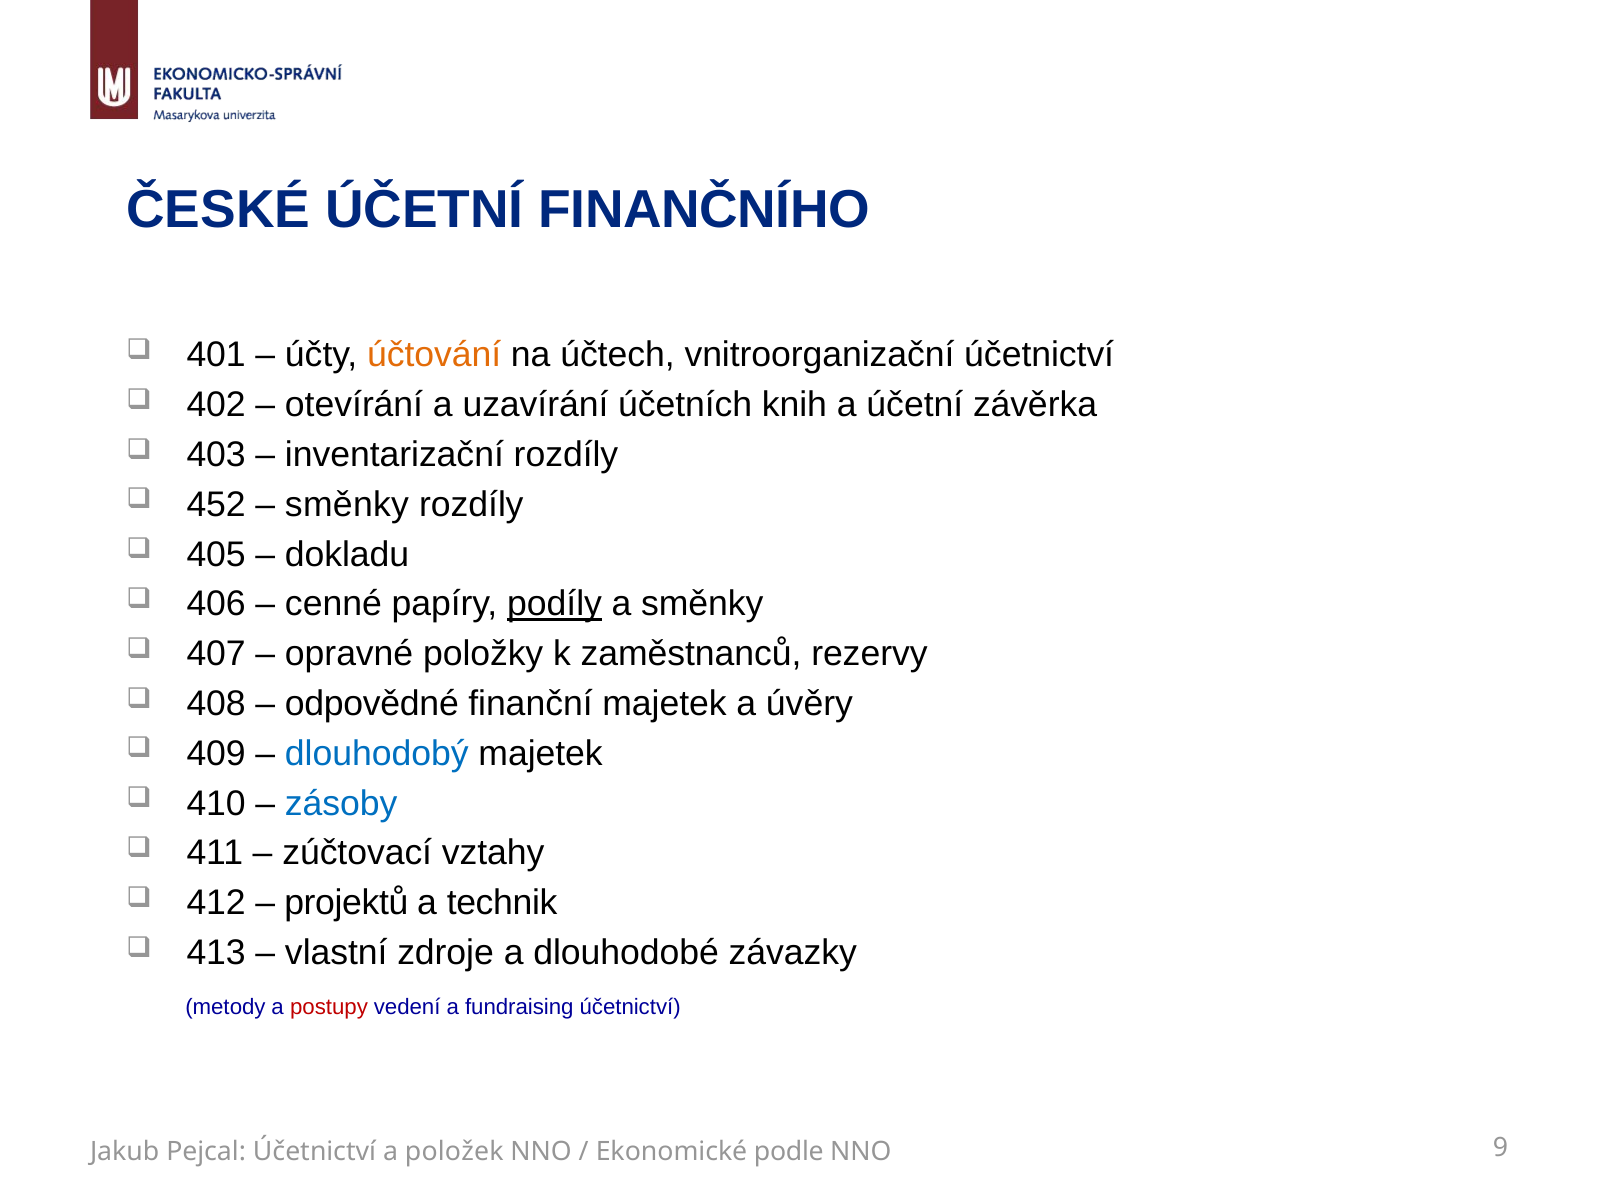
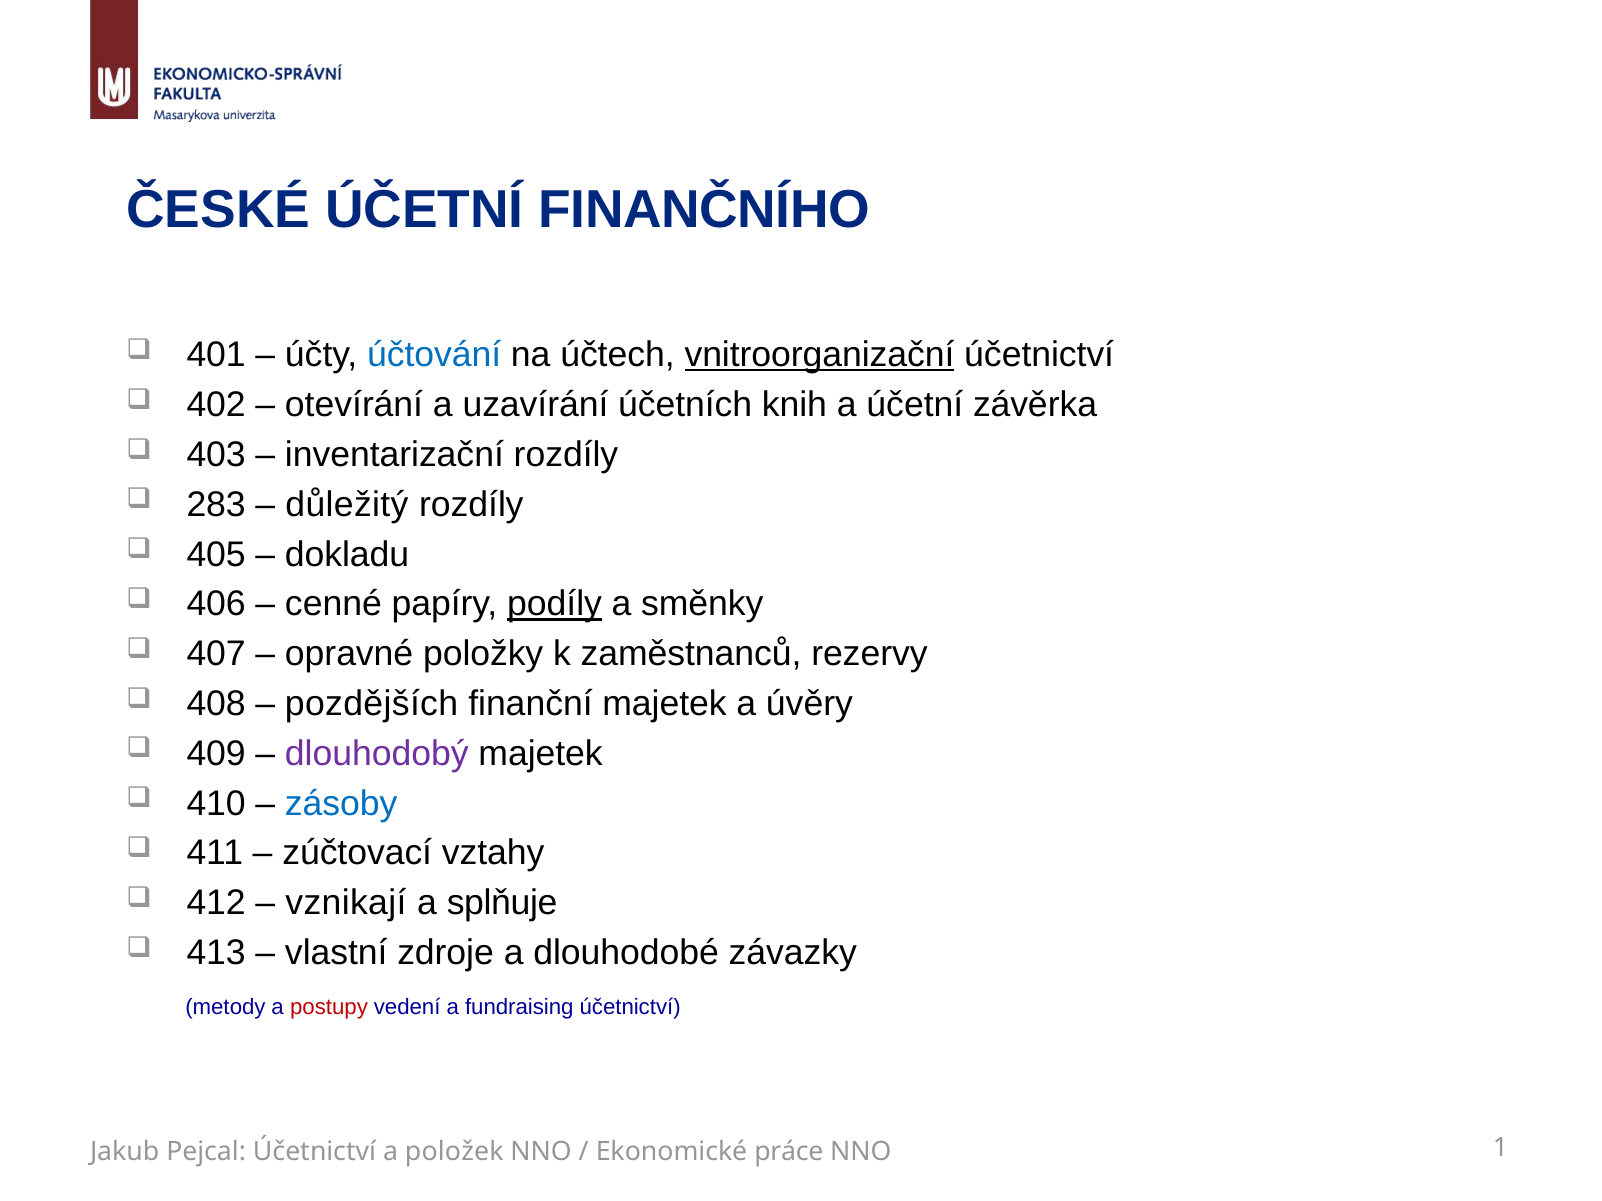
účtování colour: orange -> blue
vnitroorganizační underline: none -> present
452: 452 -> 283
směnky at (347, 505): směnky -> důležitý
odpovědné: odpovědné -> pozdějších
dlouhodobý colour: blue -> purple
projektů: projektů -> vznikají
technik: technik -> splňuje
podle: podle -> práce
9: 9 -> 1
